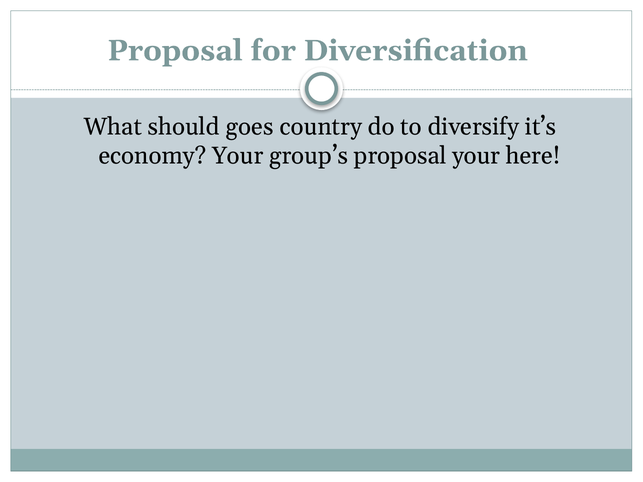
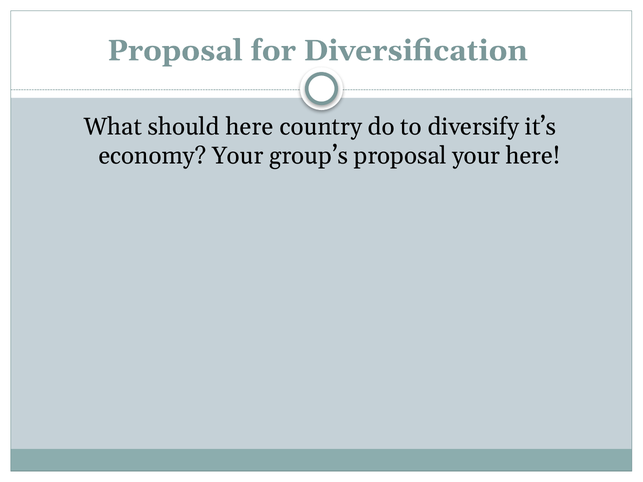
should goes: goes -> here
